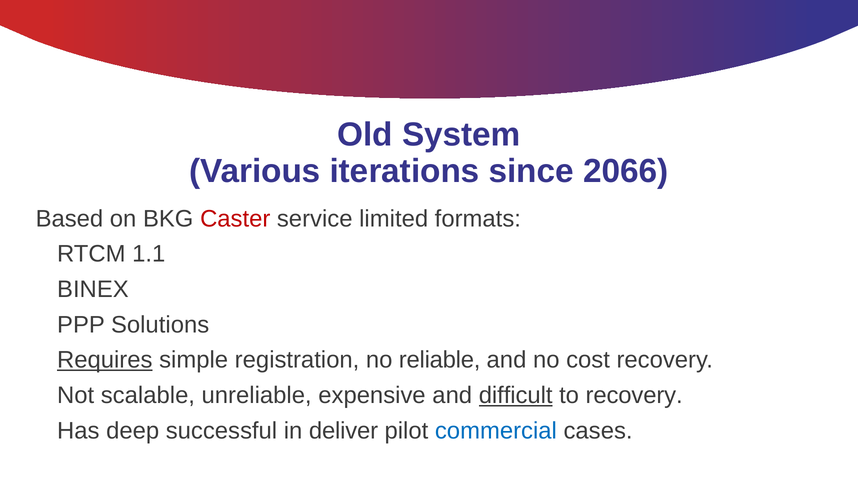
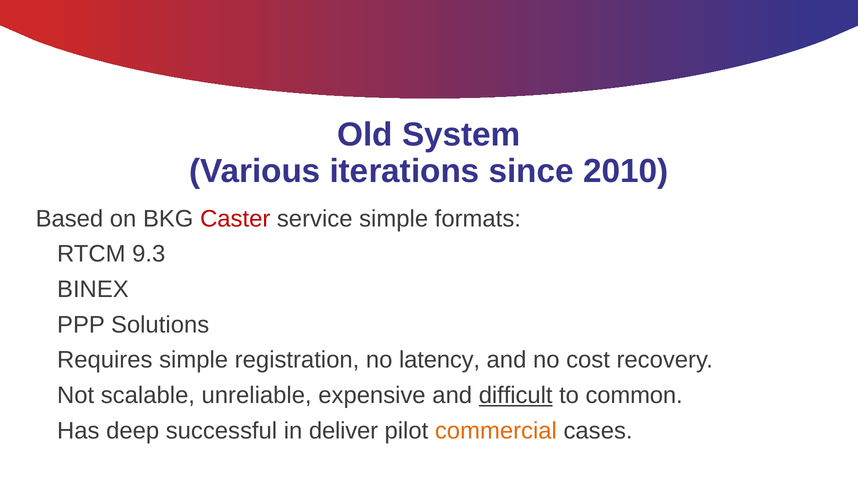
2066: 2066 -> 2010
service limited: limited -> simple
1.1: 1.1 -> 9.3
Requires underline: present -> none
reliable: reliable -> latency
to recovery: recovery -> common
commercial colour: blue -> orange
